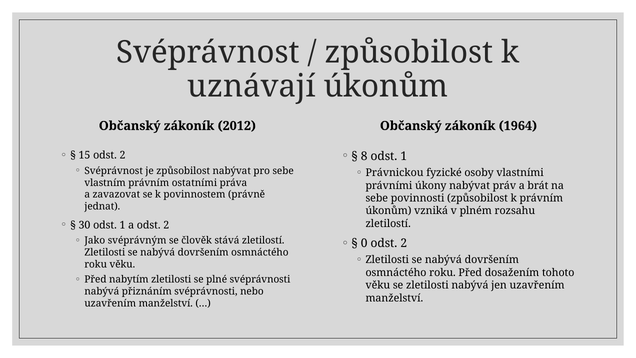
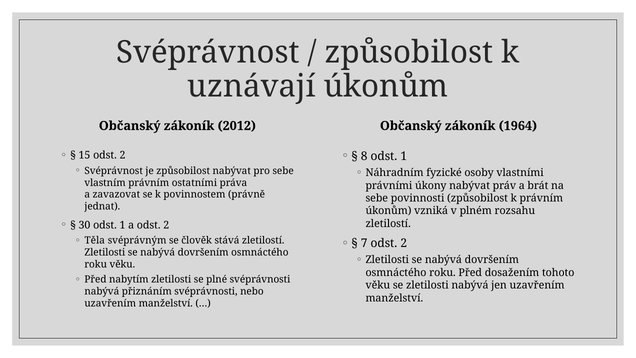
Právnickou: Právnickou -> Náhradním
Jako: Jako -> Těla
0: 0 -> 7
